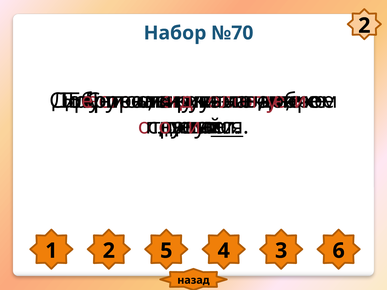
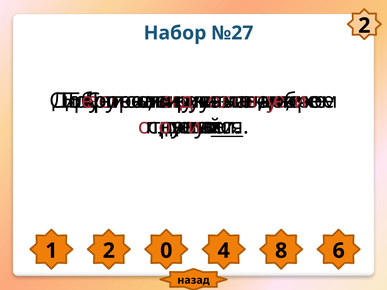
№70: №70 -> №27
5: 5 -> 0
3: 3 -> 8
